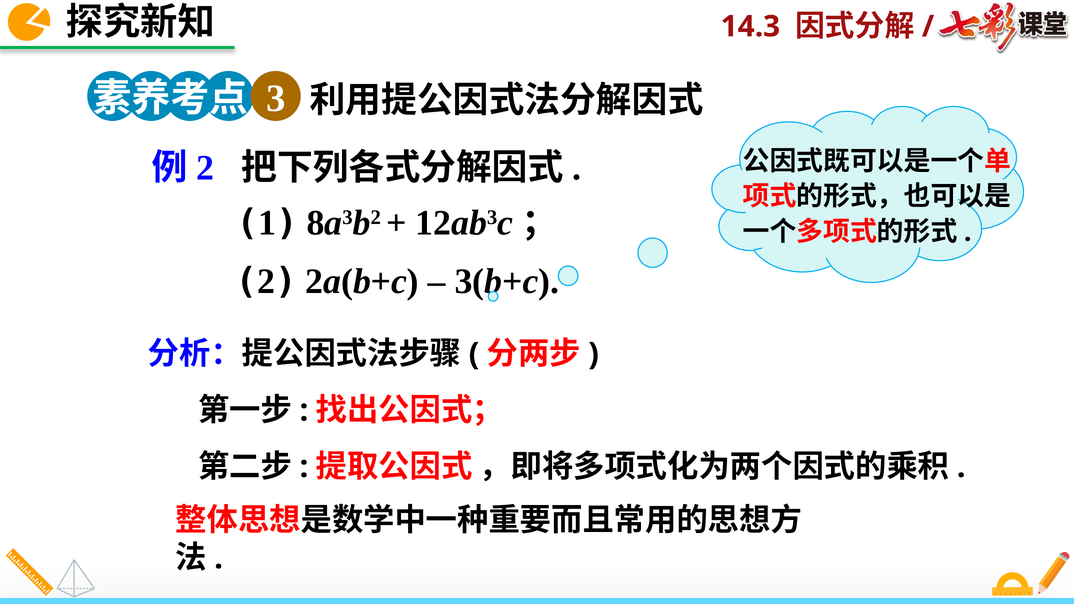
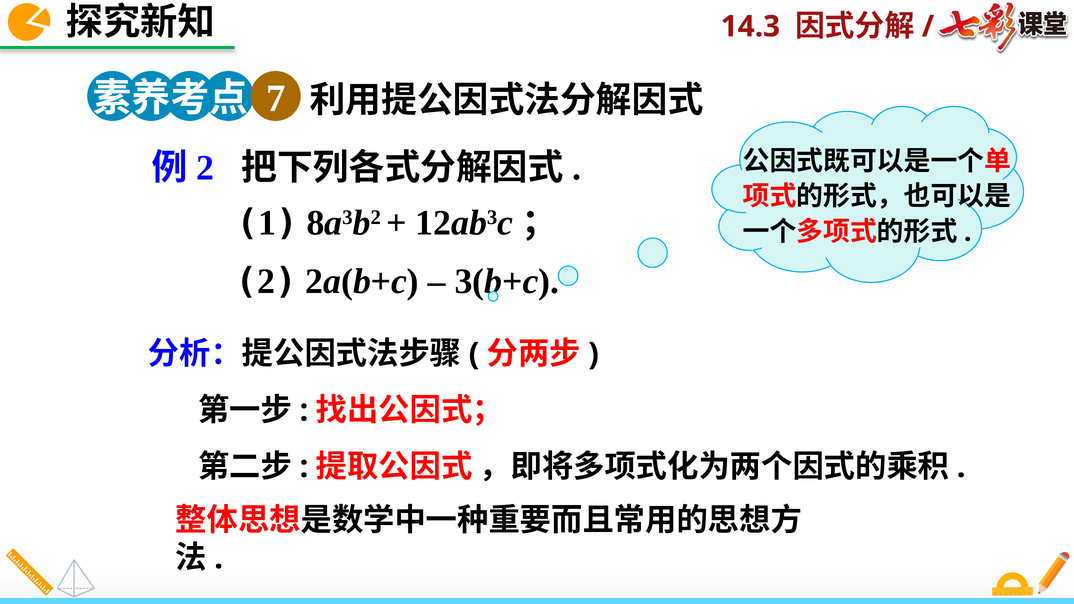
3: 3 -> 7
